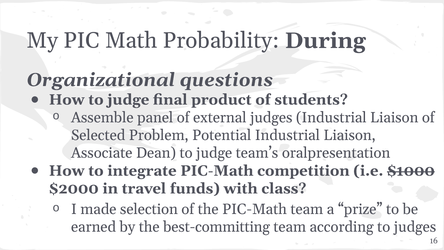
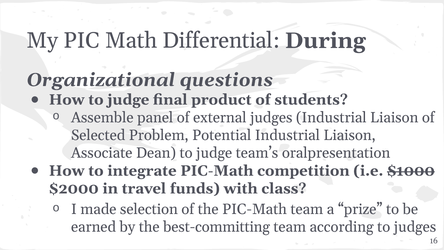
Probability: Probability -> Differential
